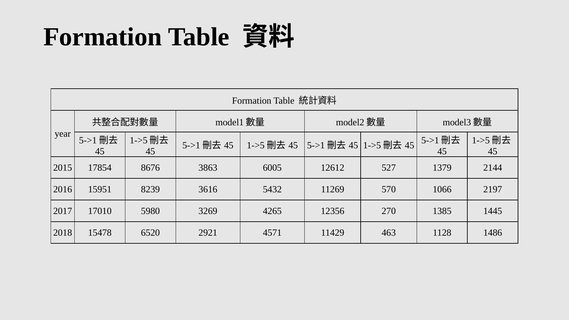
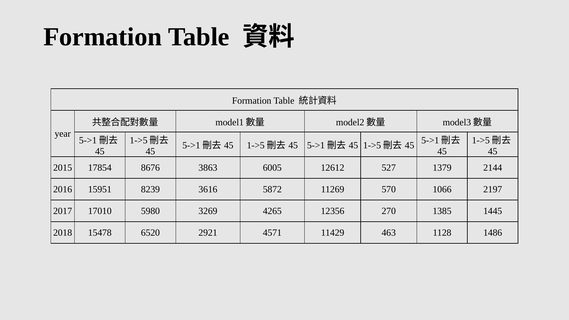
5432: 5432 -> 5872
